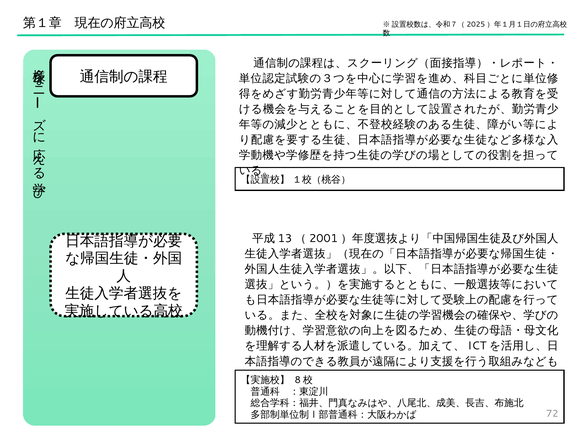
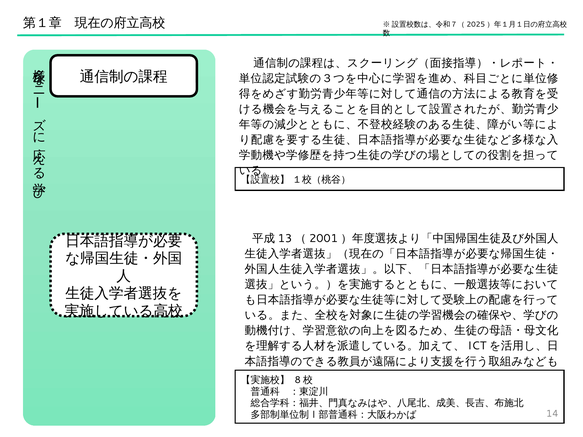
72: 72 -> 14
